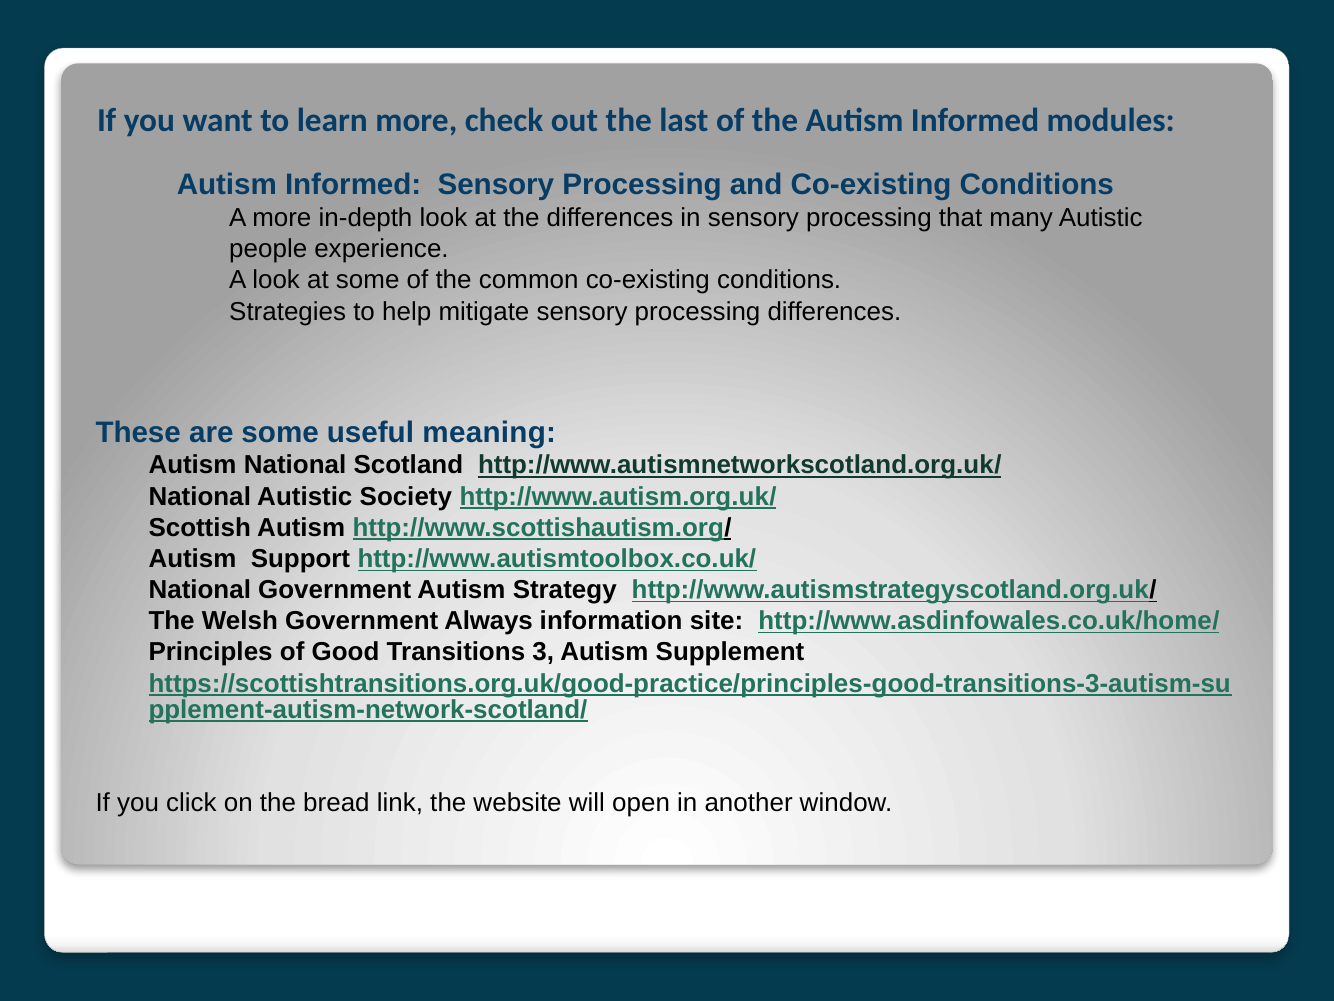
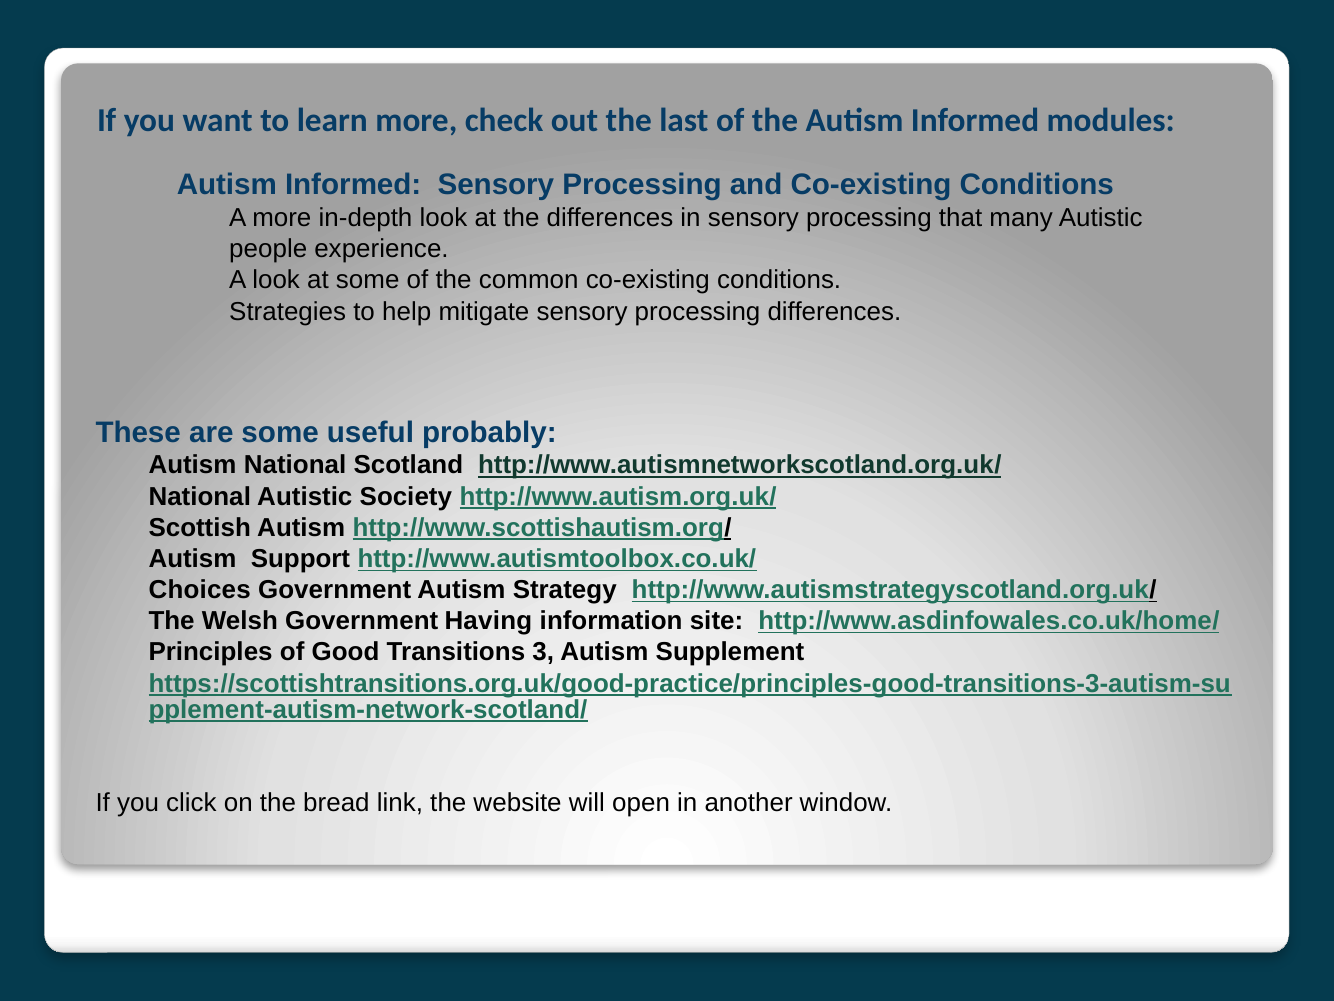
meaning: meaning -> probably
National at (200, 590): National -> Choices
Always: Always -> Having
